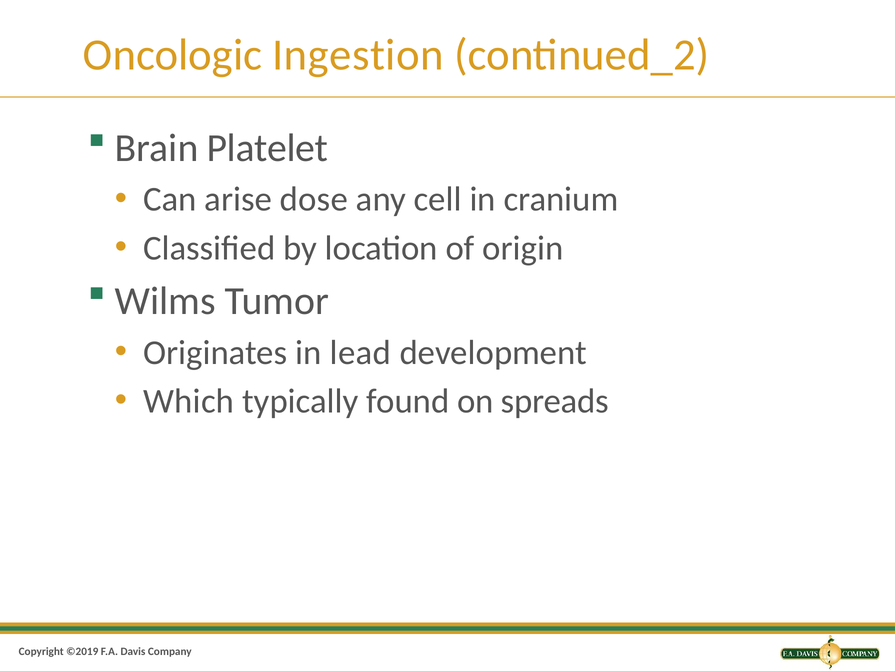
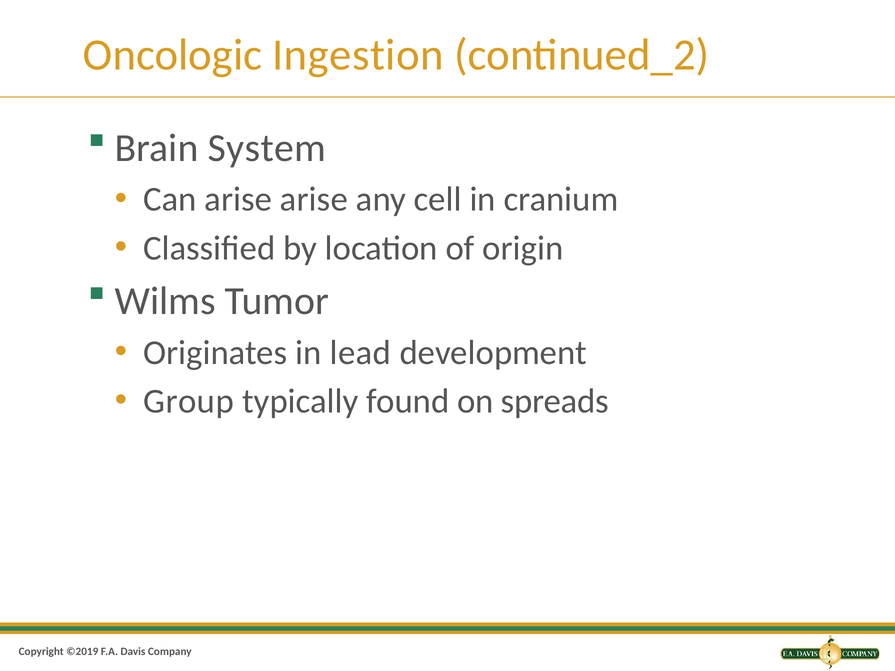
Platelet: Platelet -> System
arise dose: dose -> arise
Which: Which -> Group
